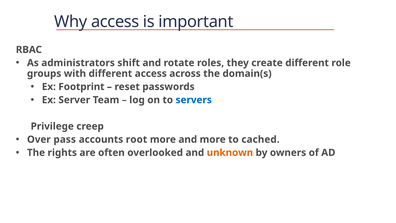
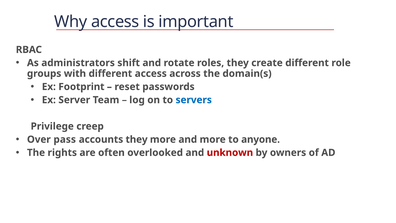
accounts root: root -> they
cached: cached -> anyone
unknown colour: orange -> red
